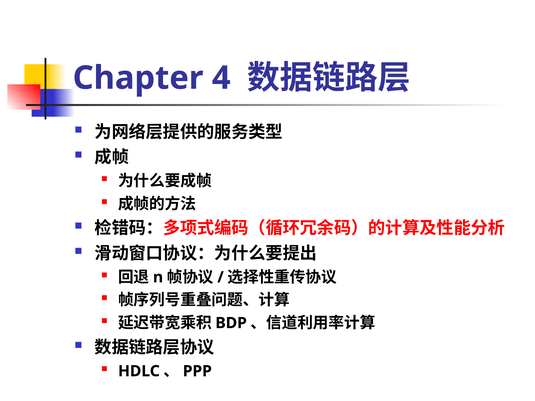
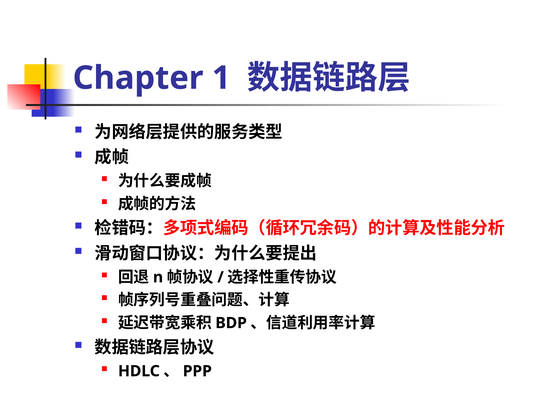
4: 4 -> 1
